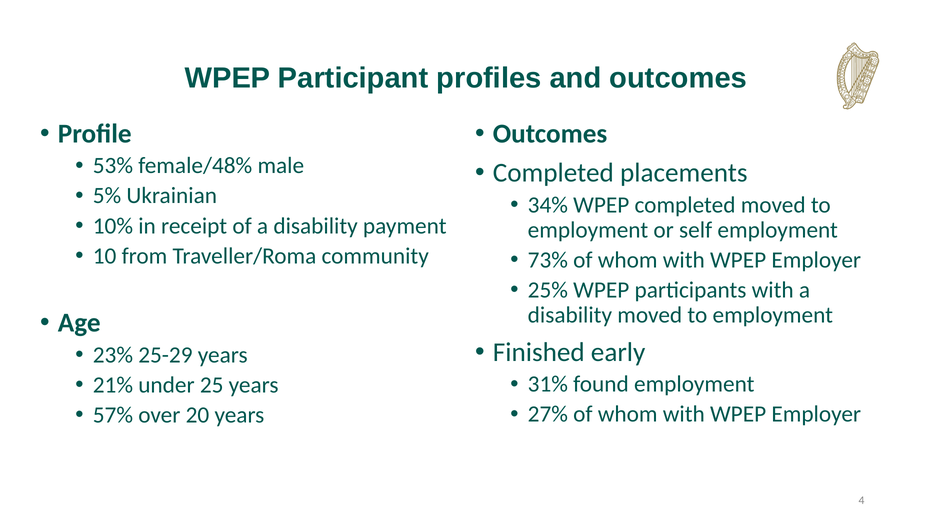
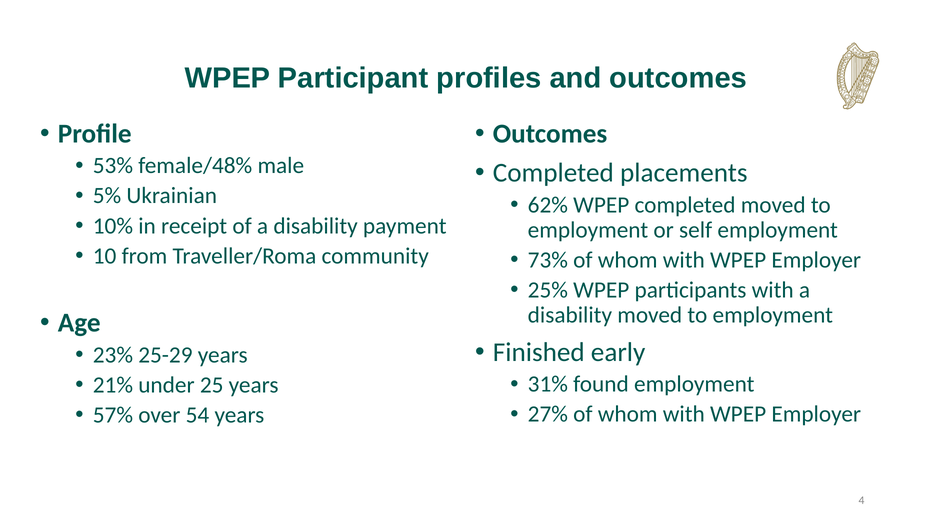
34%: 34% -> 62%
20: 20 -> 54
